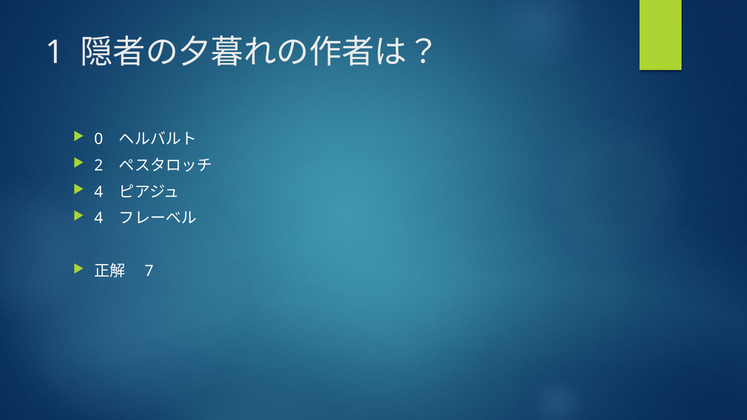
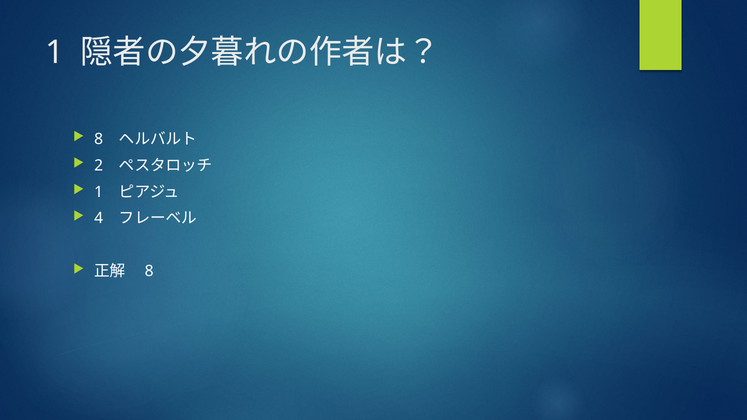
0 at (99, 139): 0 -> 8
4 at (99, 192): 4 -> 1
7 at (149, 271): 7 -> 8
